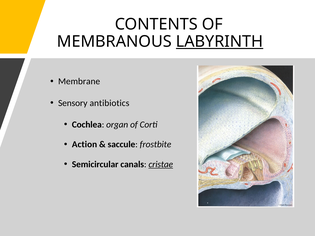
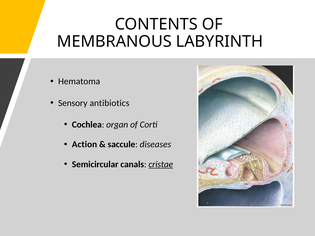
LABYRINTH underline: present -> none
Membrane: Membrane -> Hematoma
frostbite: frostbite -> diseases
